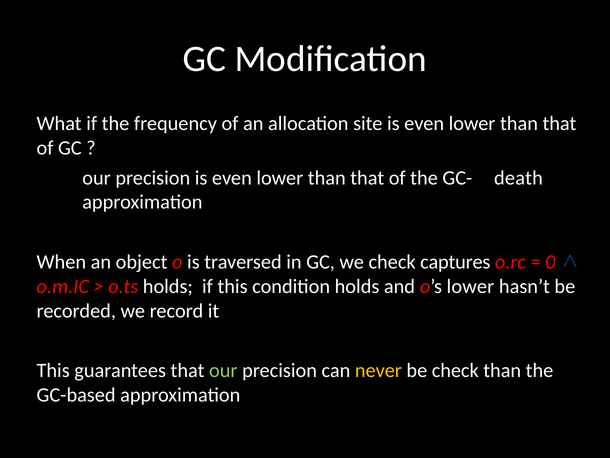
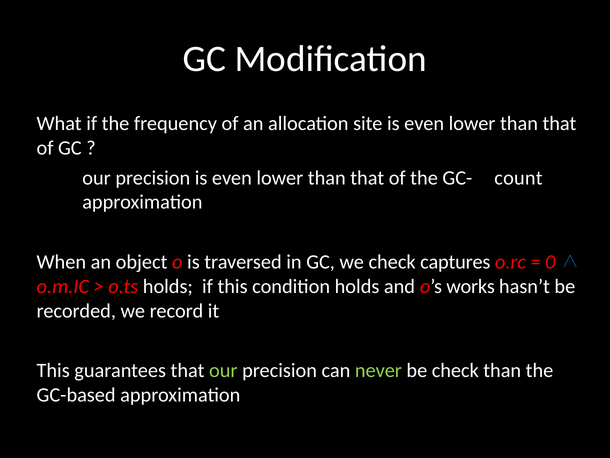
death: death -> count
o’s lower: lower -> works
never colour: yellow -> light green
